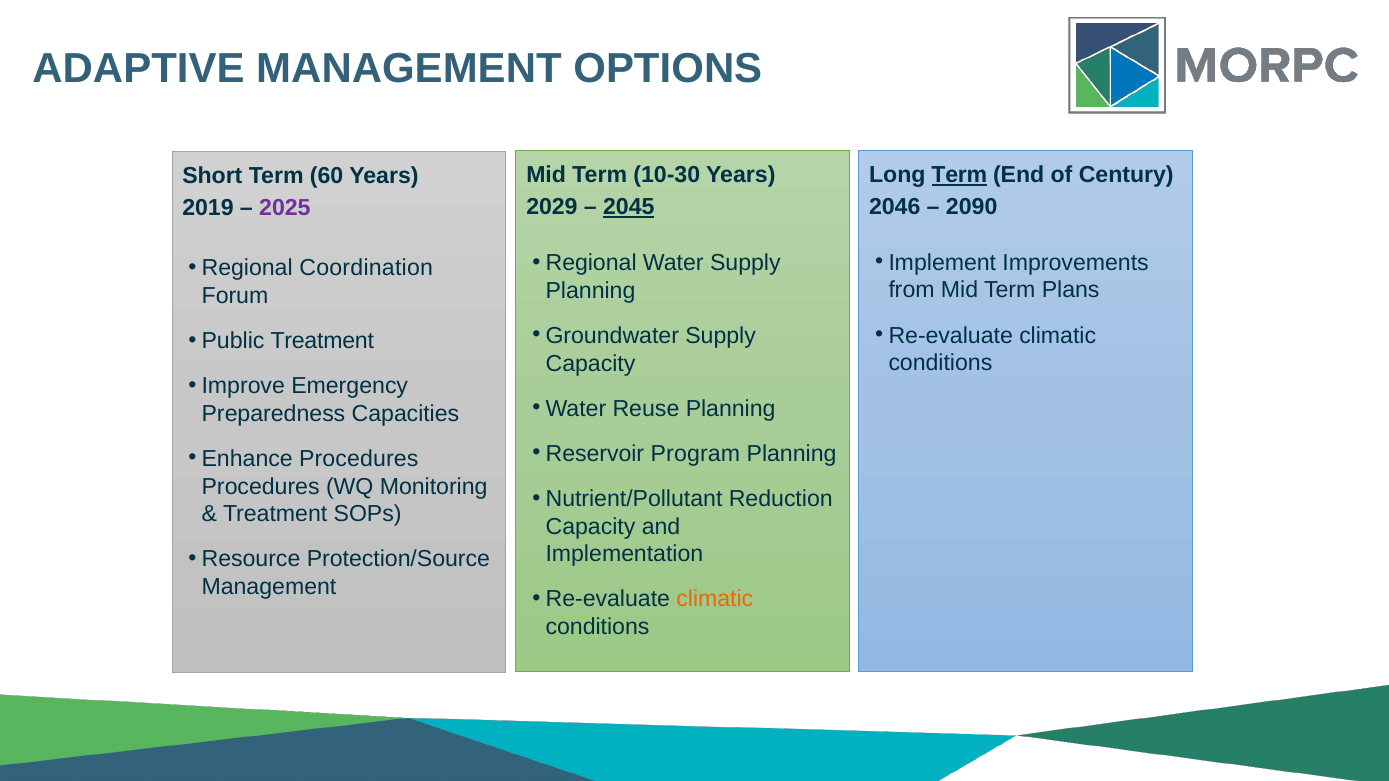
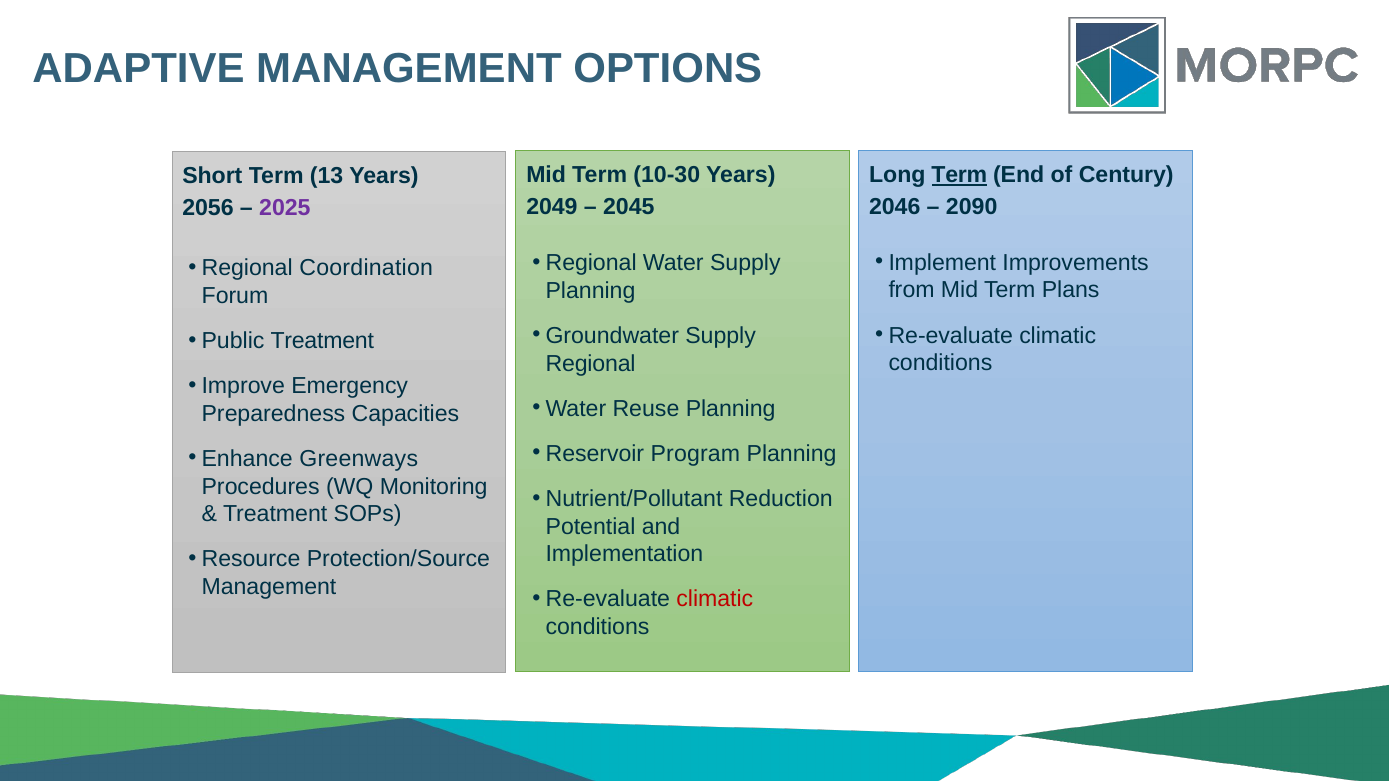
60: 60 -> 13
2029: 2029 -> 2049
2045 underline: present -> none
2019: 2019 -> 2056
Capacity at (591, 364): Capacity -> Regional
Enhance Procedures: Procedures -> Greenways
Capacity at (591, 527): Capacity -> Potential
climatic at (715, 600) colour: orange -> red
